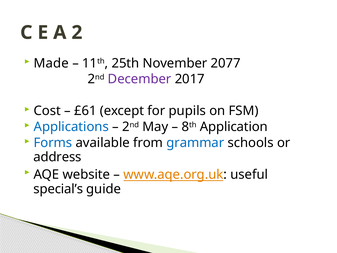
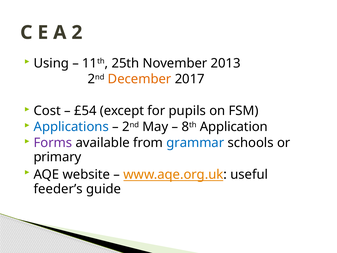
Made: Made -> Using
2077: 2077 -> 2013
December colour: purple -> orange
£61: £61 -> £54
Forms colour: blue -> purple
address: address -> primary
special’s: special’s -> feeder’s
